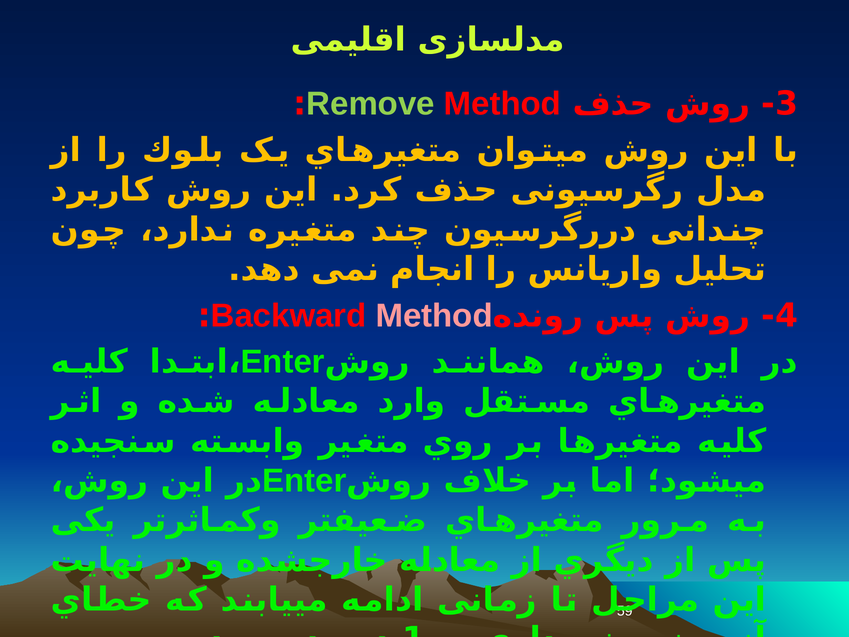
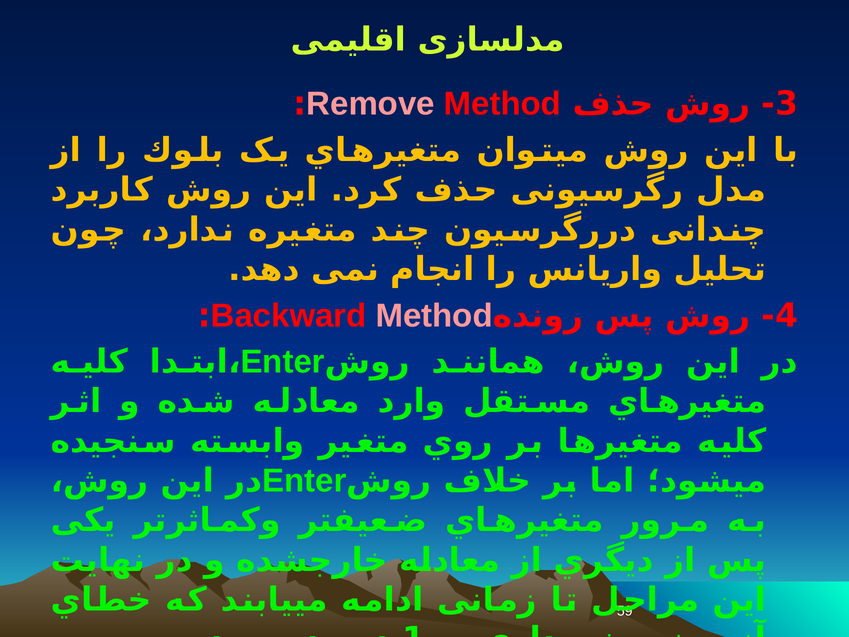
Remove colour: light green -> pink
